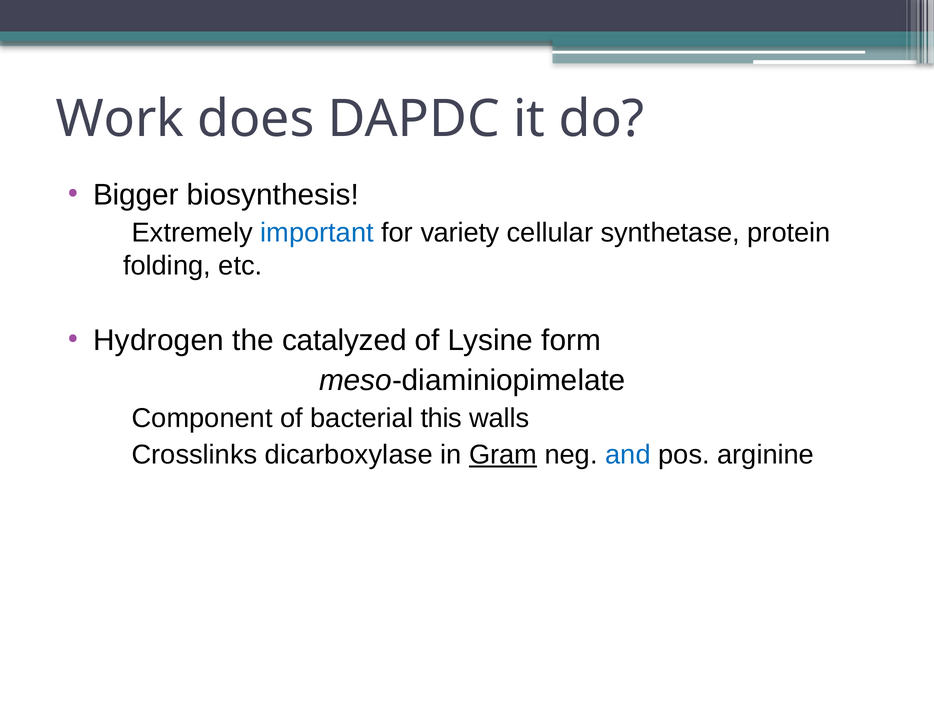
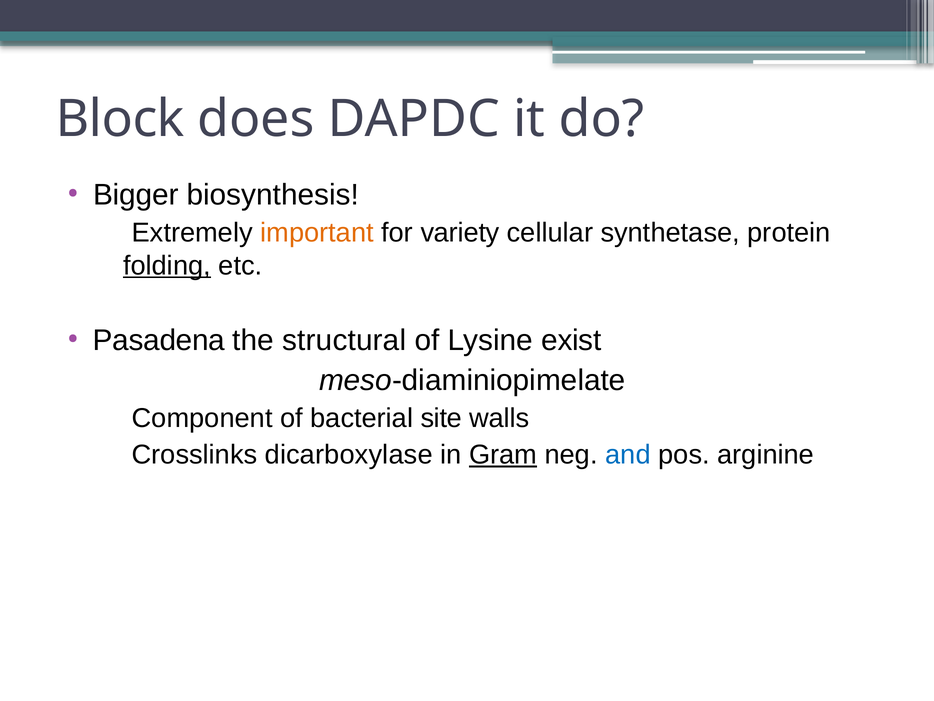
Work: Work -> Block
important colour: blue -> orange
folding underline: none -> present
Hydrogen: Hydrogen -> Pasadena
catalyzed: catalyzed -> structural
form: form -> exist
this: this -> site
